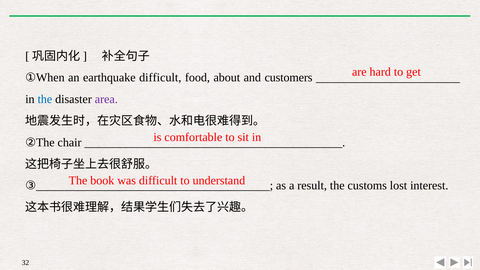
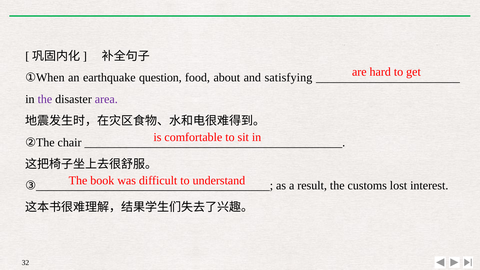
earthquake difficult: difficult -> question
customers: customers -> satisfying
the at (45, 99) colour: blue -> purple
